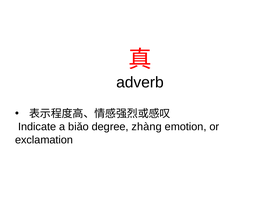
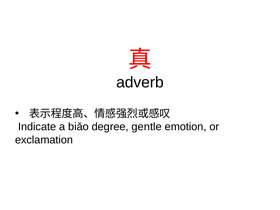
zhàng: zhàng -> gentle
